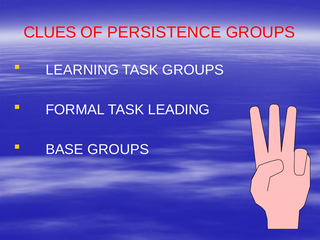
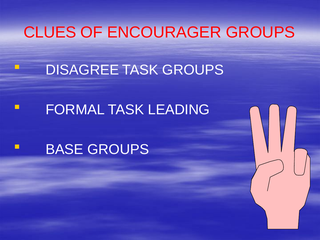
PERSISTENCE: PERSISTENCE -> ENCOURAGER
LEARNING: LEARNING -> DISAGREE
